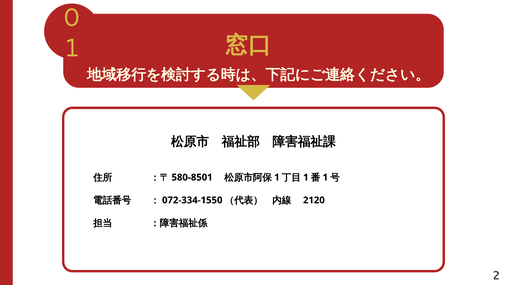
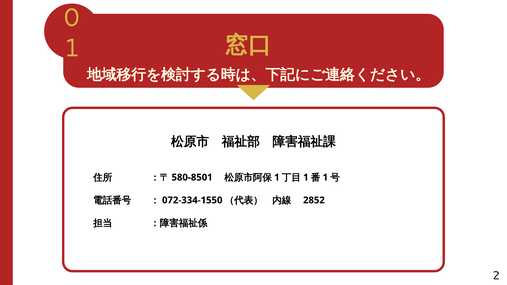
2120: 2120 -> 2852
